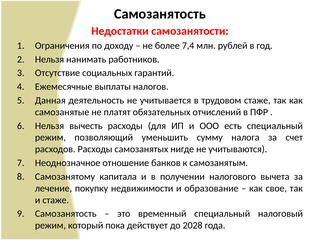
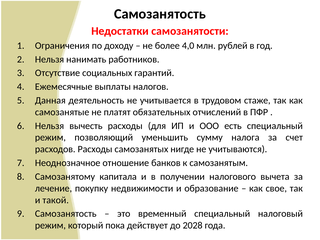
7,4: 7,4 -> 4,0
и стаже: стаже -> такой
